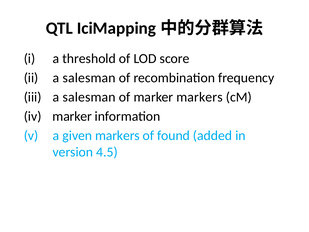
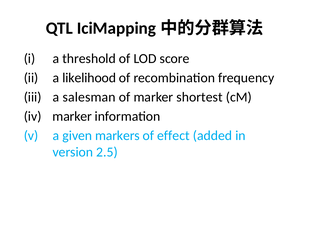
salesman at (89, 78): salesman -> likelihood
marker markers: markers -> shortest
found: found -> effect
4.5: 4.5 -> 2.5
